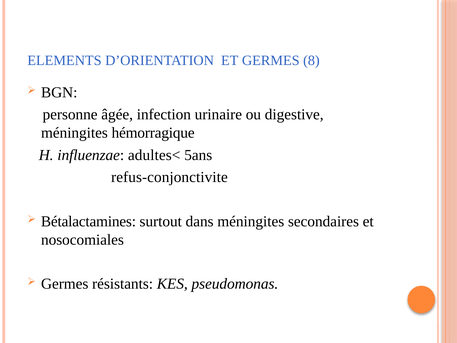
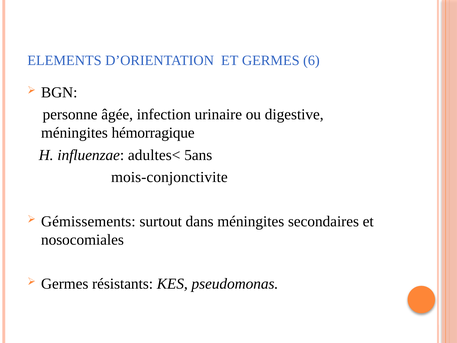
8: 8 -> 6
refus-conjonctivite: refus-conjonctivite -> mois-conjonctivite
Bétalactamines: Bétalactamines -> Gémissements
